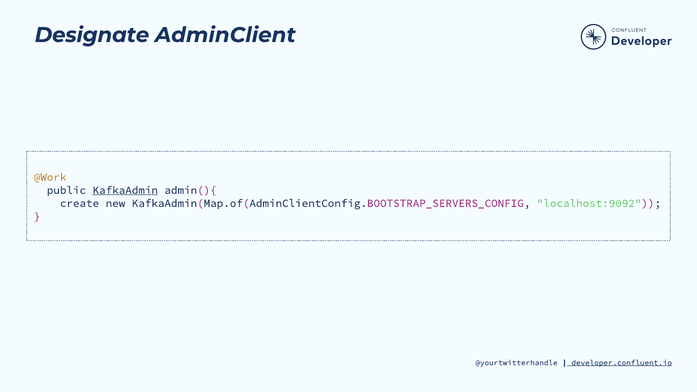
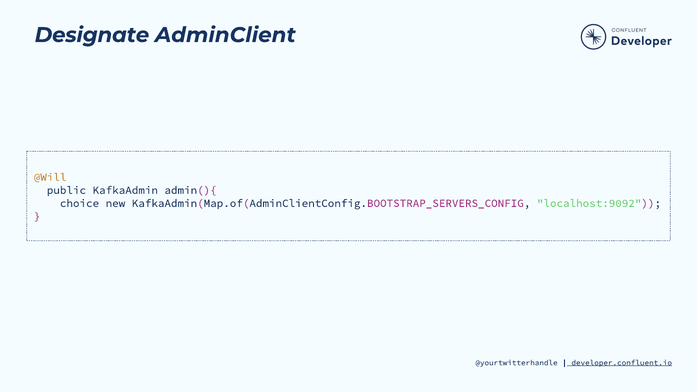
@Work: @Work -> @Will
KafkaAdmin underline: present -> none
create: create -> choice
